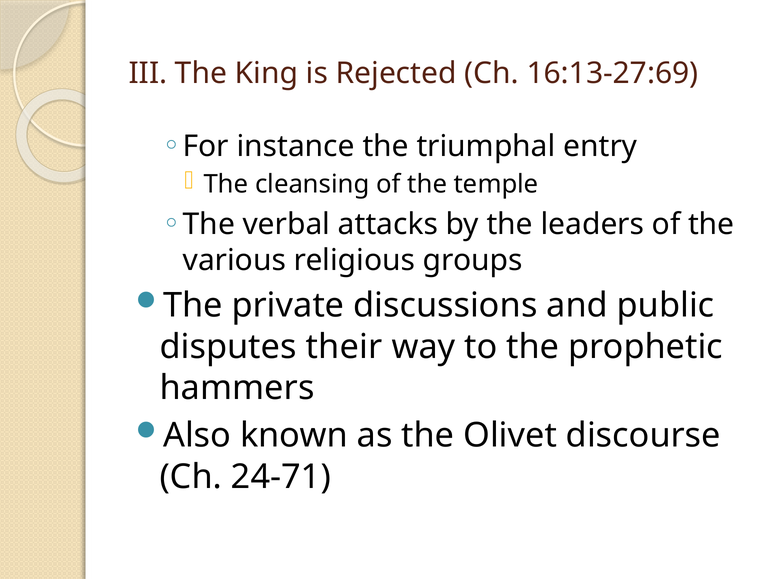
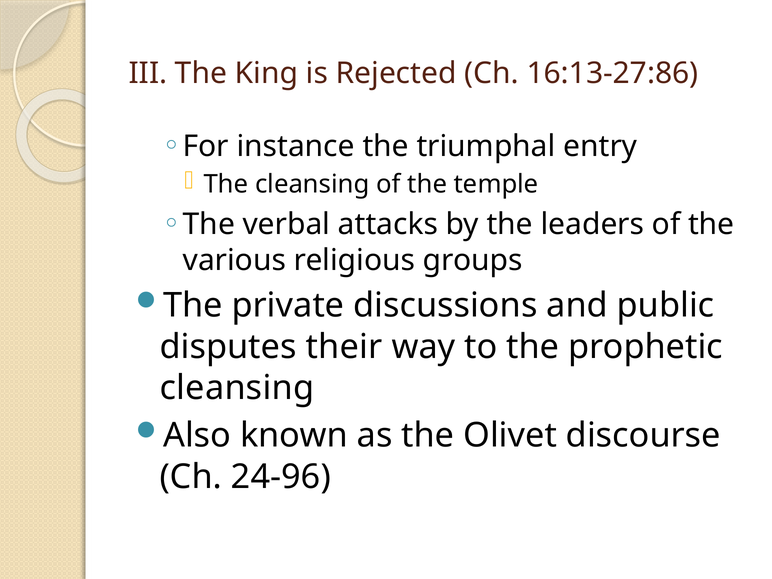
16:13-27:69: 16:13-27:69 -> 16:13-27:86
hammers at (237, 388): hammers -> cleansing
24-71: 24-71 -> 24-96
